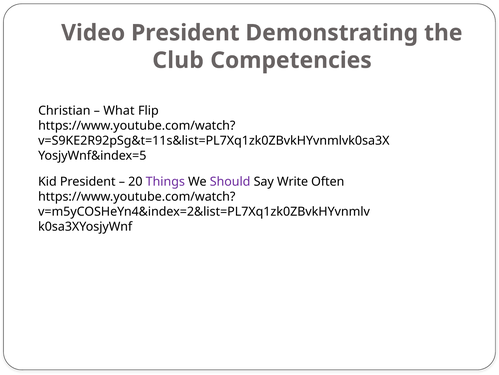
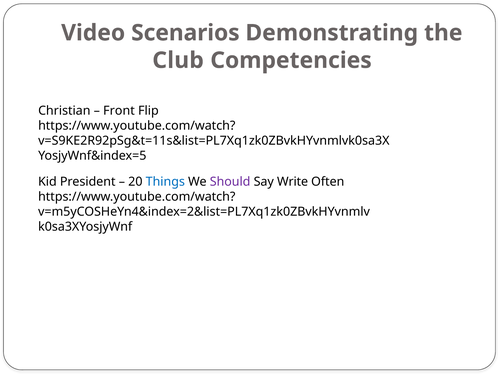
Video President: President -> Scenarios
What: What -> Front
Things colour: purple -> blue
